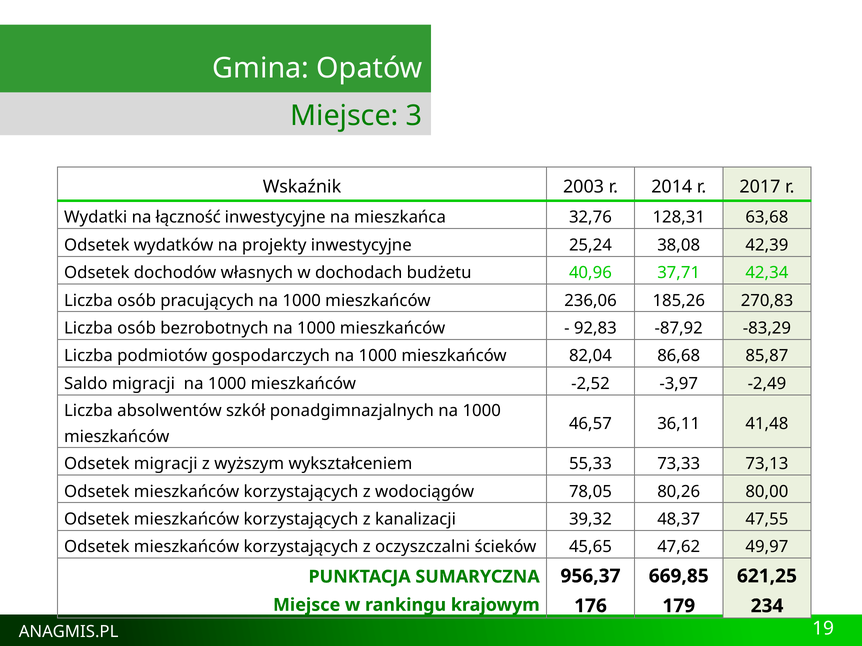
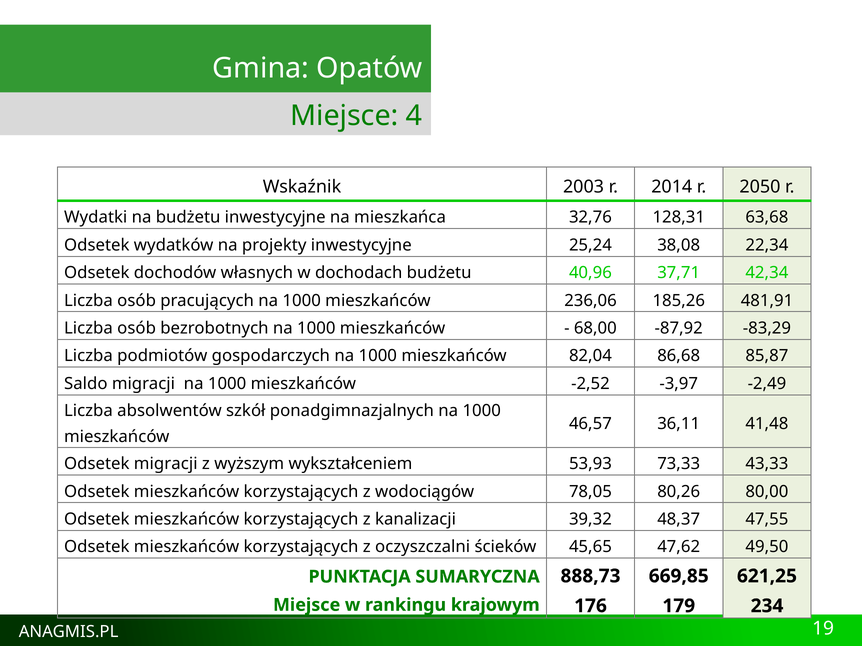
3: 3 -> 4
2017: 2017 -> 2050
na łączność: łączność -> budżetu
42,39: 42,39 -> 22,34
270,83: 270,83 -> 481,91
92,83: 92,83 -> 68,00
55,33: 55,33 -> 53,93
73,13: 73,13 -> 43,33
49,97: 49,97 -> 49,50
956,37: 956,37 -> 888,73
